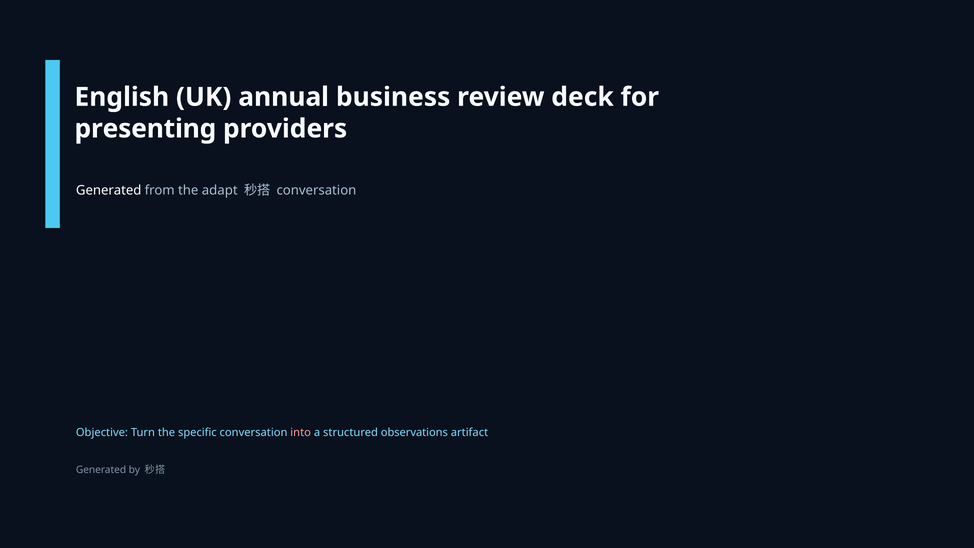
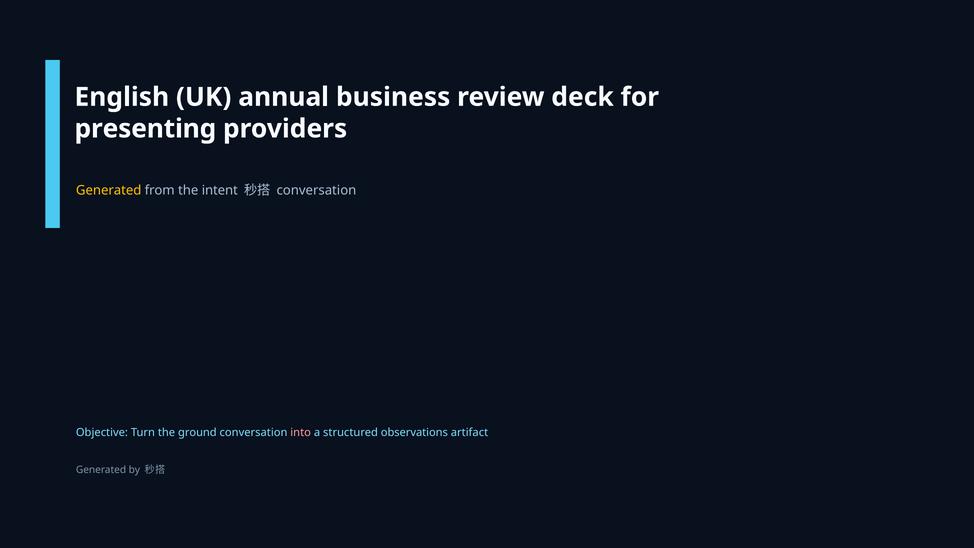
Generated at (109, 190) colour: white -> yellow
adapt: adapt -> intent
specific: specific -> ground
